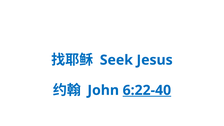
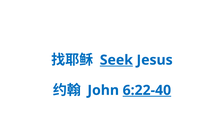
Seek underline: none -> present
